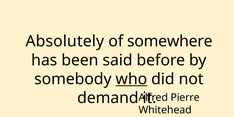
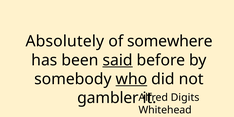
said underline: none -> present
demand: demand -> gambler
Pierre: Pierre -> Digits
